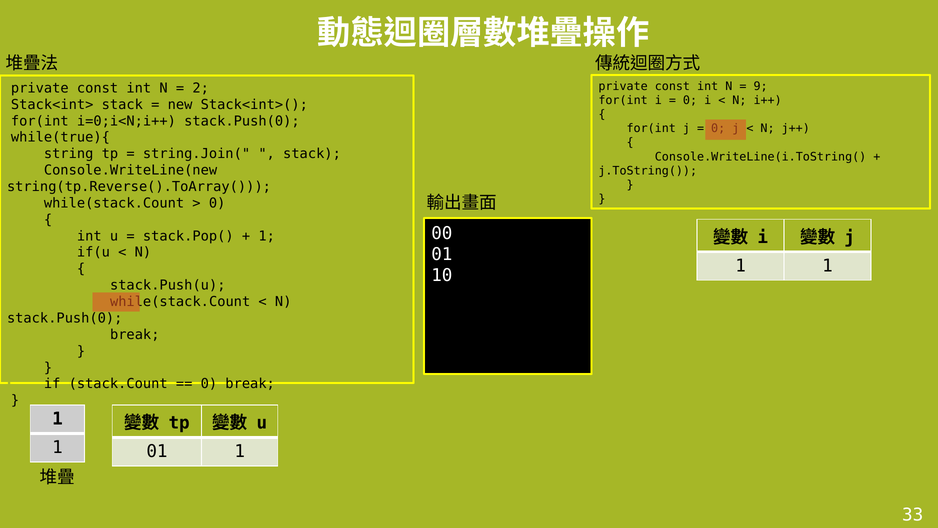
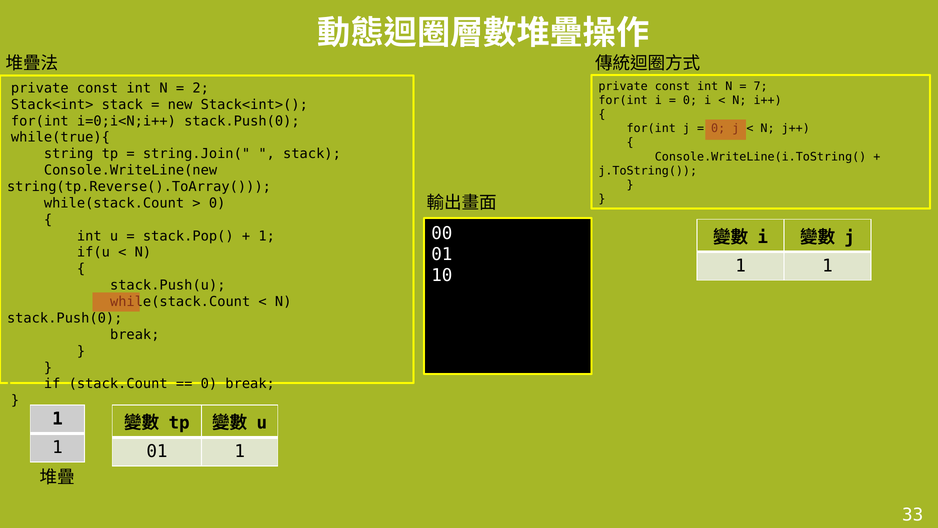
9: 9 -> 7
